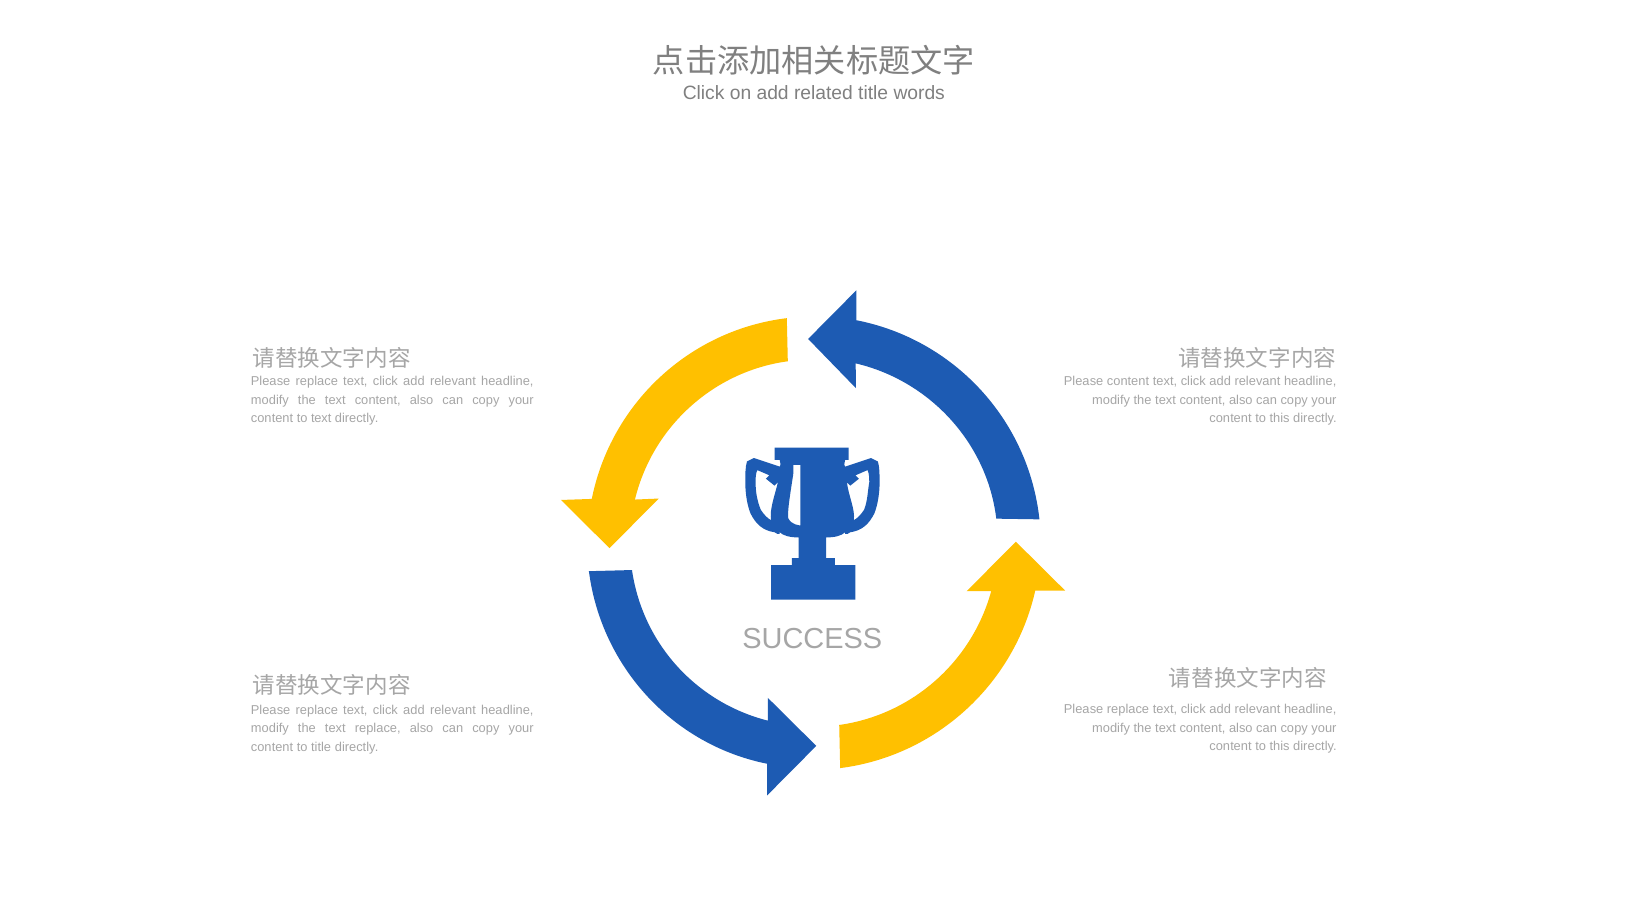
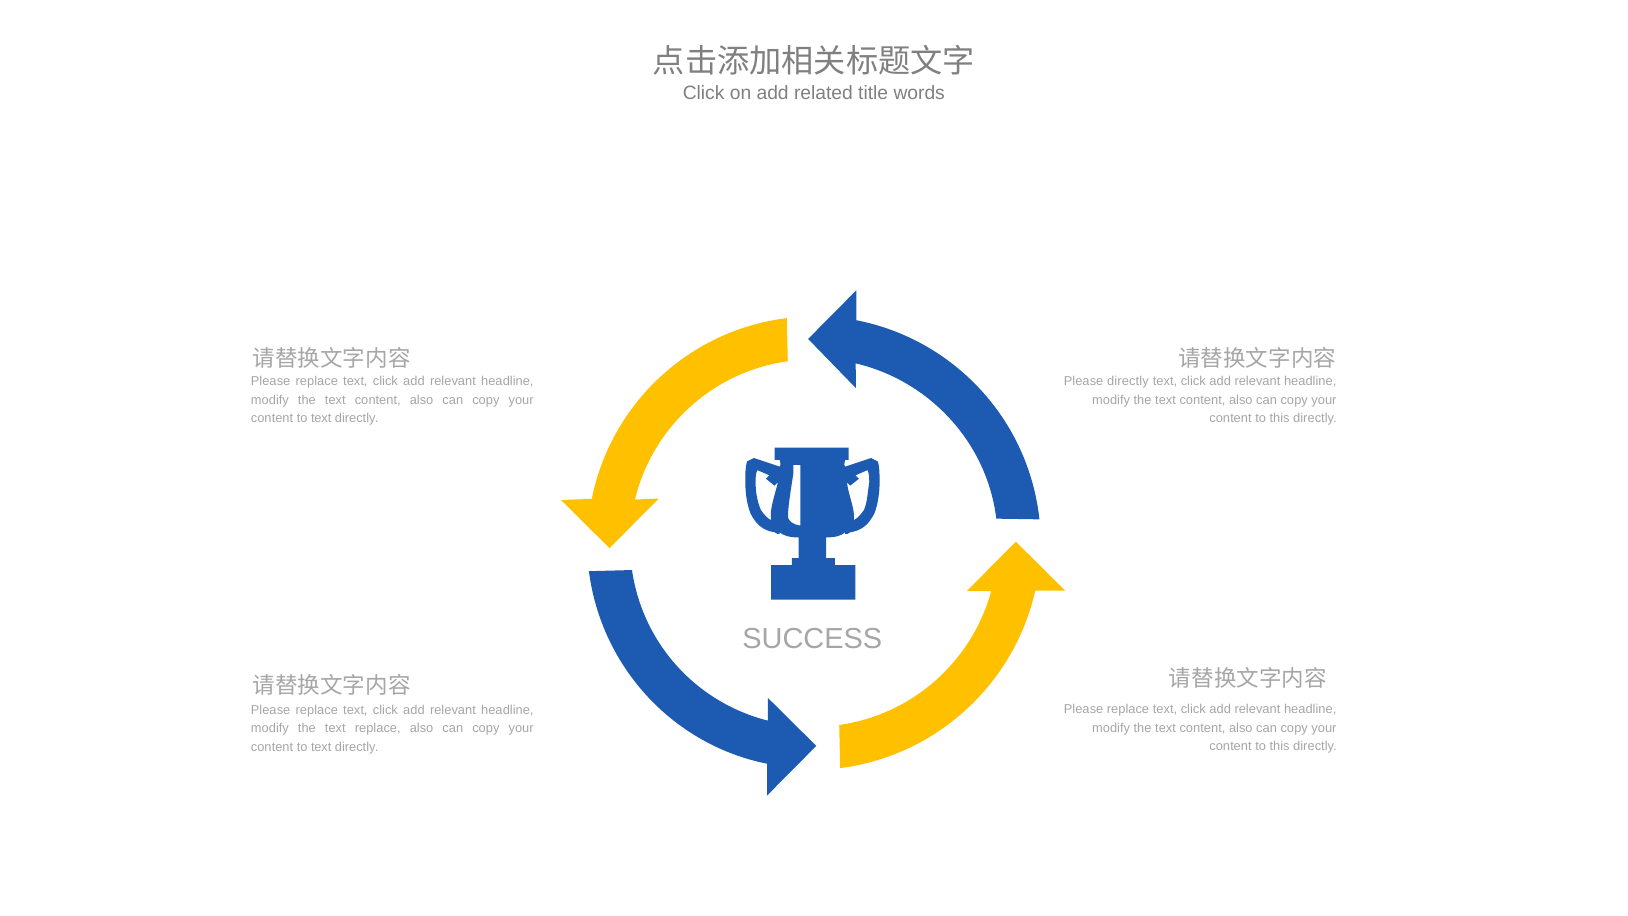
Please content: content -> directly
title at (321, 747): title -> text
